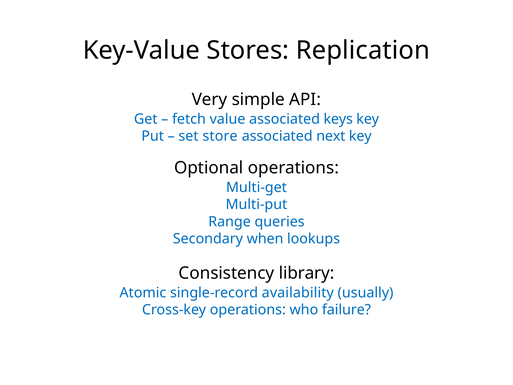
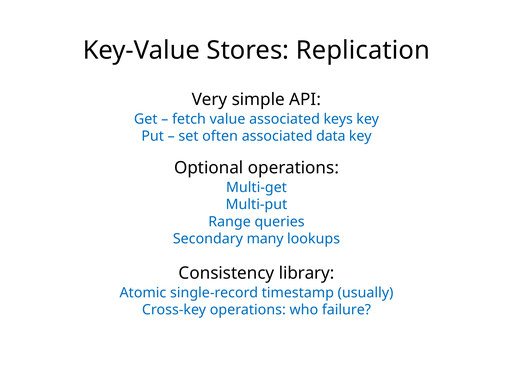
store: store -> often
next: next -> data
when: when -> many
availability: availability -> timestamp
